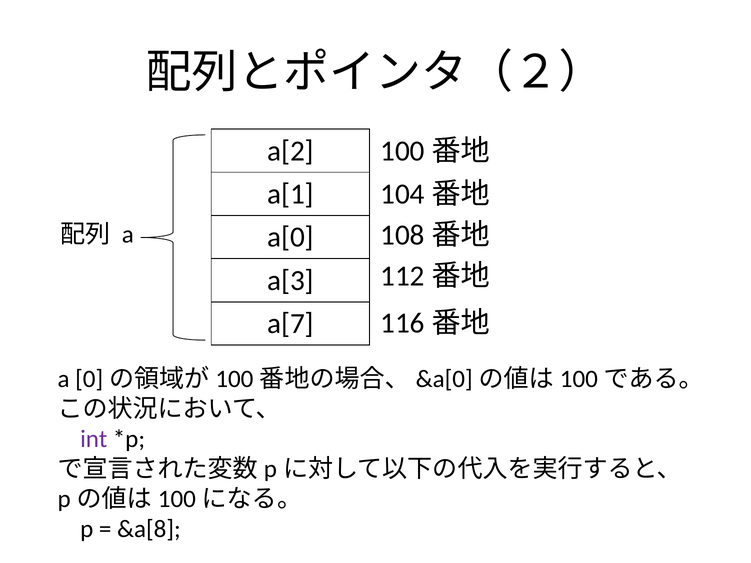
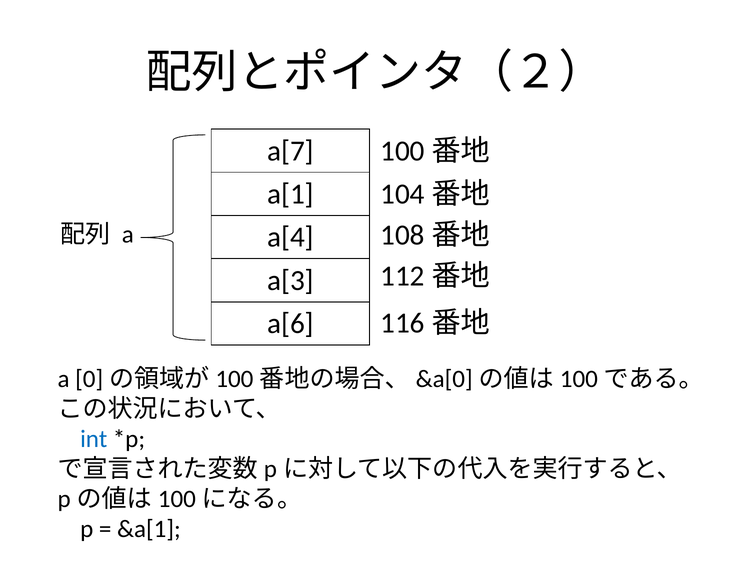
a[2: a[2 -> a[7
a[0: a[0 -> a[4
a[7: a[7 -> a[6
int colour: purple -> blue
&a[8: &a[8 -> &a[1
